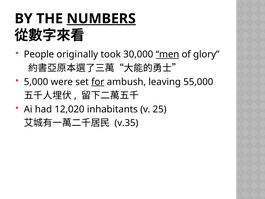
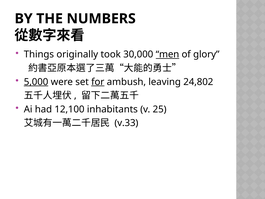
NUMBERS underline: present -> none
People: People -> Things
5,000 underline: none -> present
55,000: 55,000 -> 24,802
12,020: 12,020 -> 12,100
v.35: v.35 -> v.33
